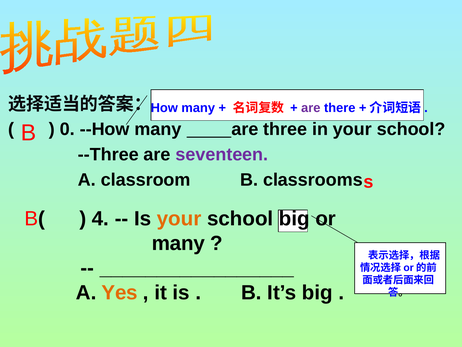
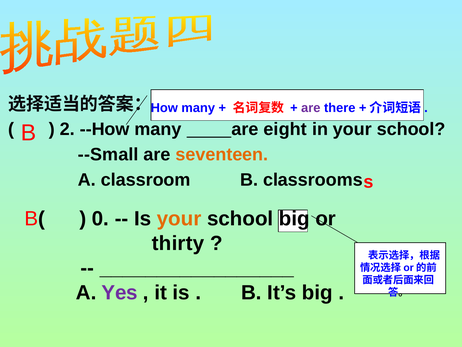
0: 0 -> 2
three: three -> eight
--Three: --Three -> --Small
seventeen colour: purple -> orange
4: 4 -> 0
many at (178, 243): many -> thirty
Yes colour: orange -> purple
